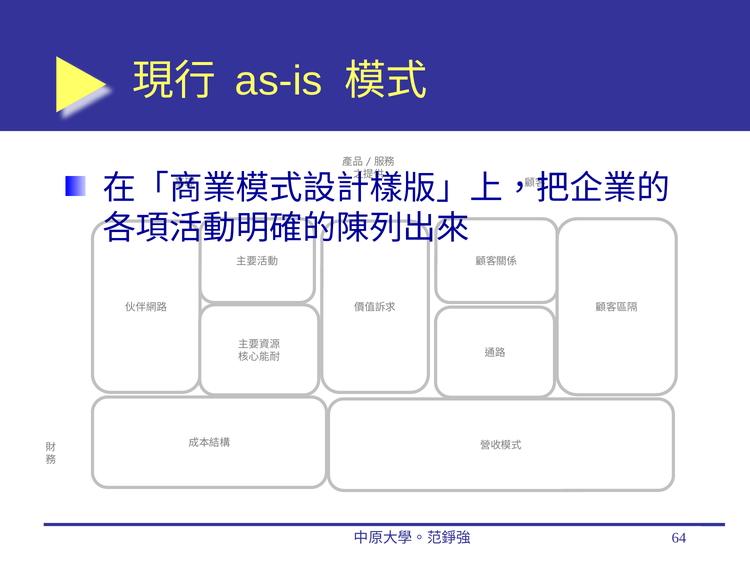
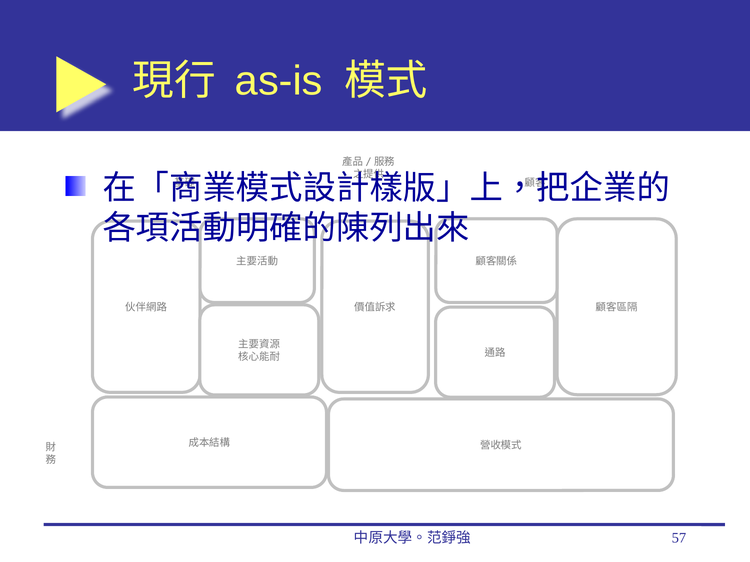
64: 64 -> 57
